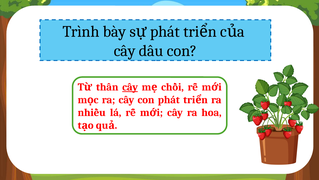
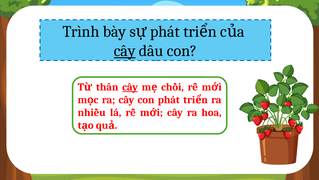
cây at (125, 51) underline: none -> present
